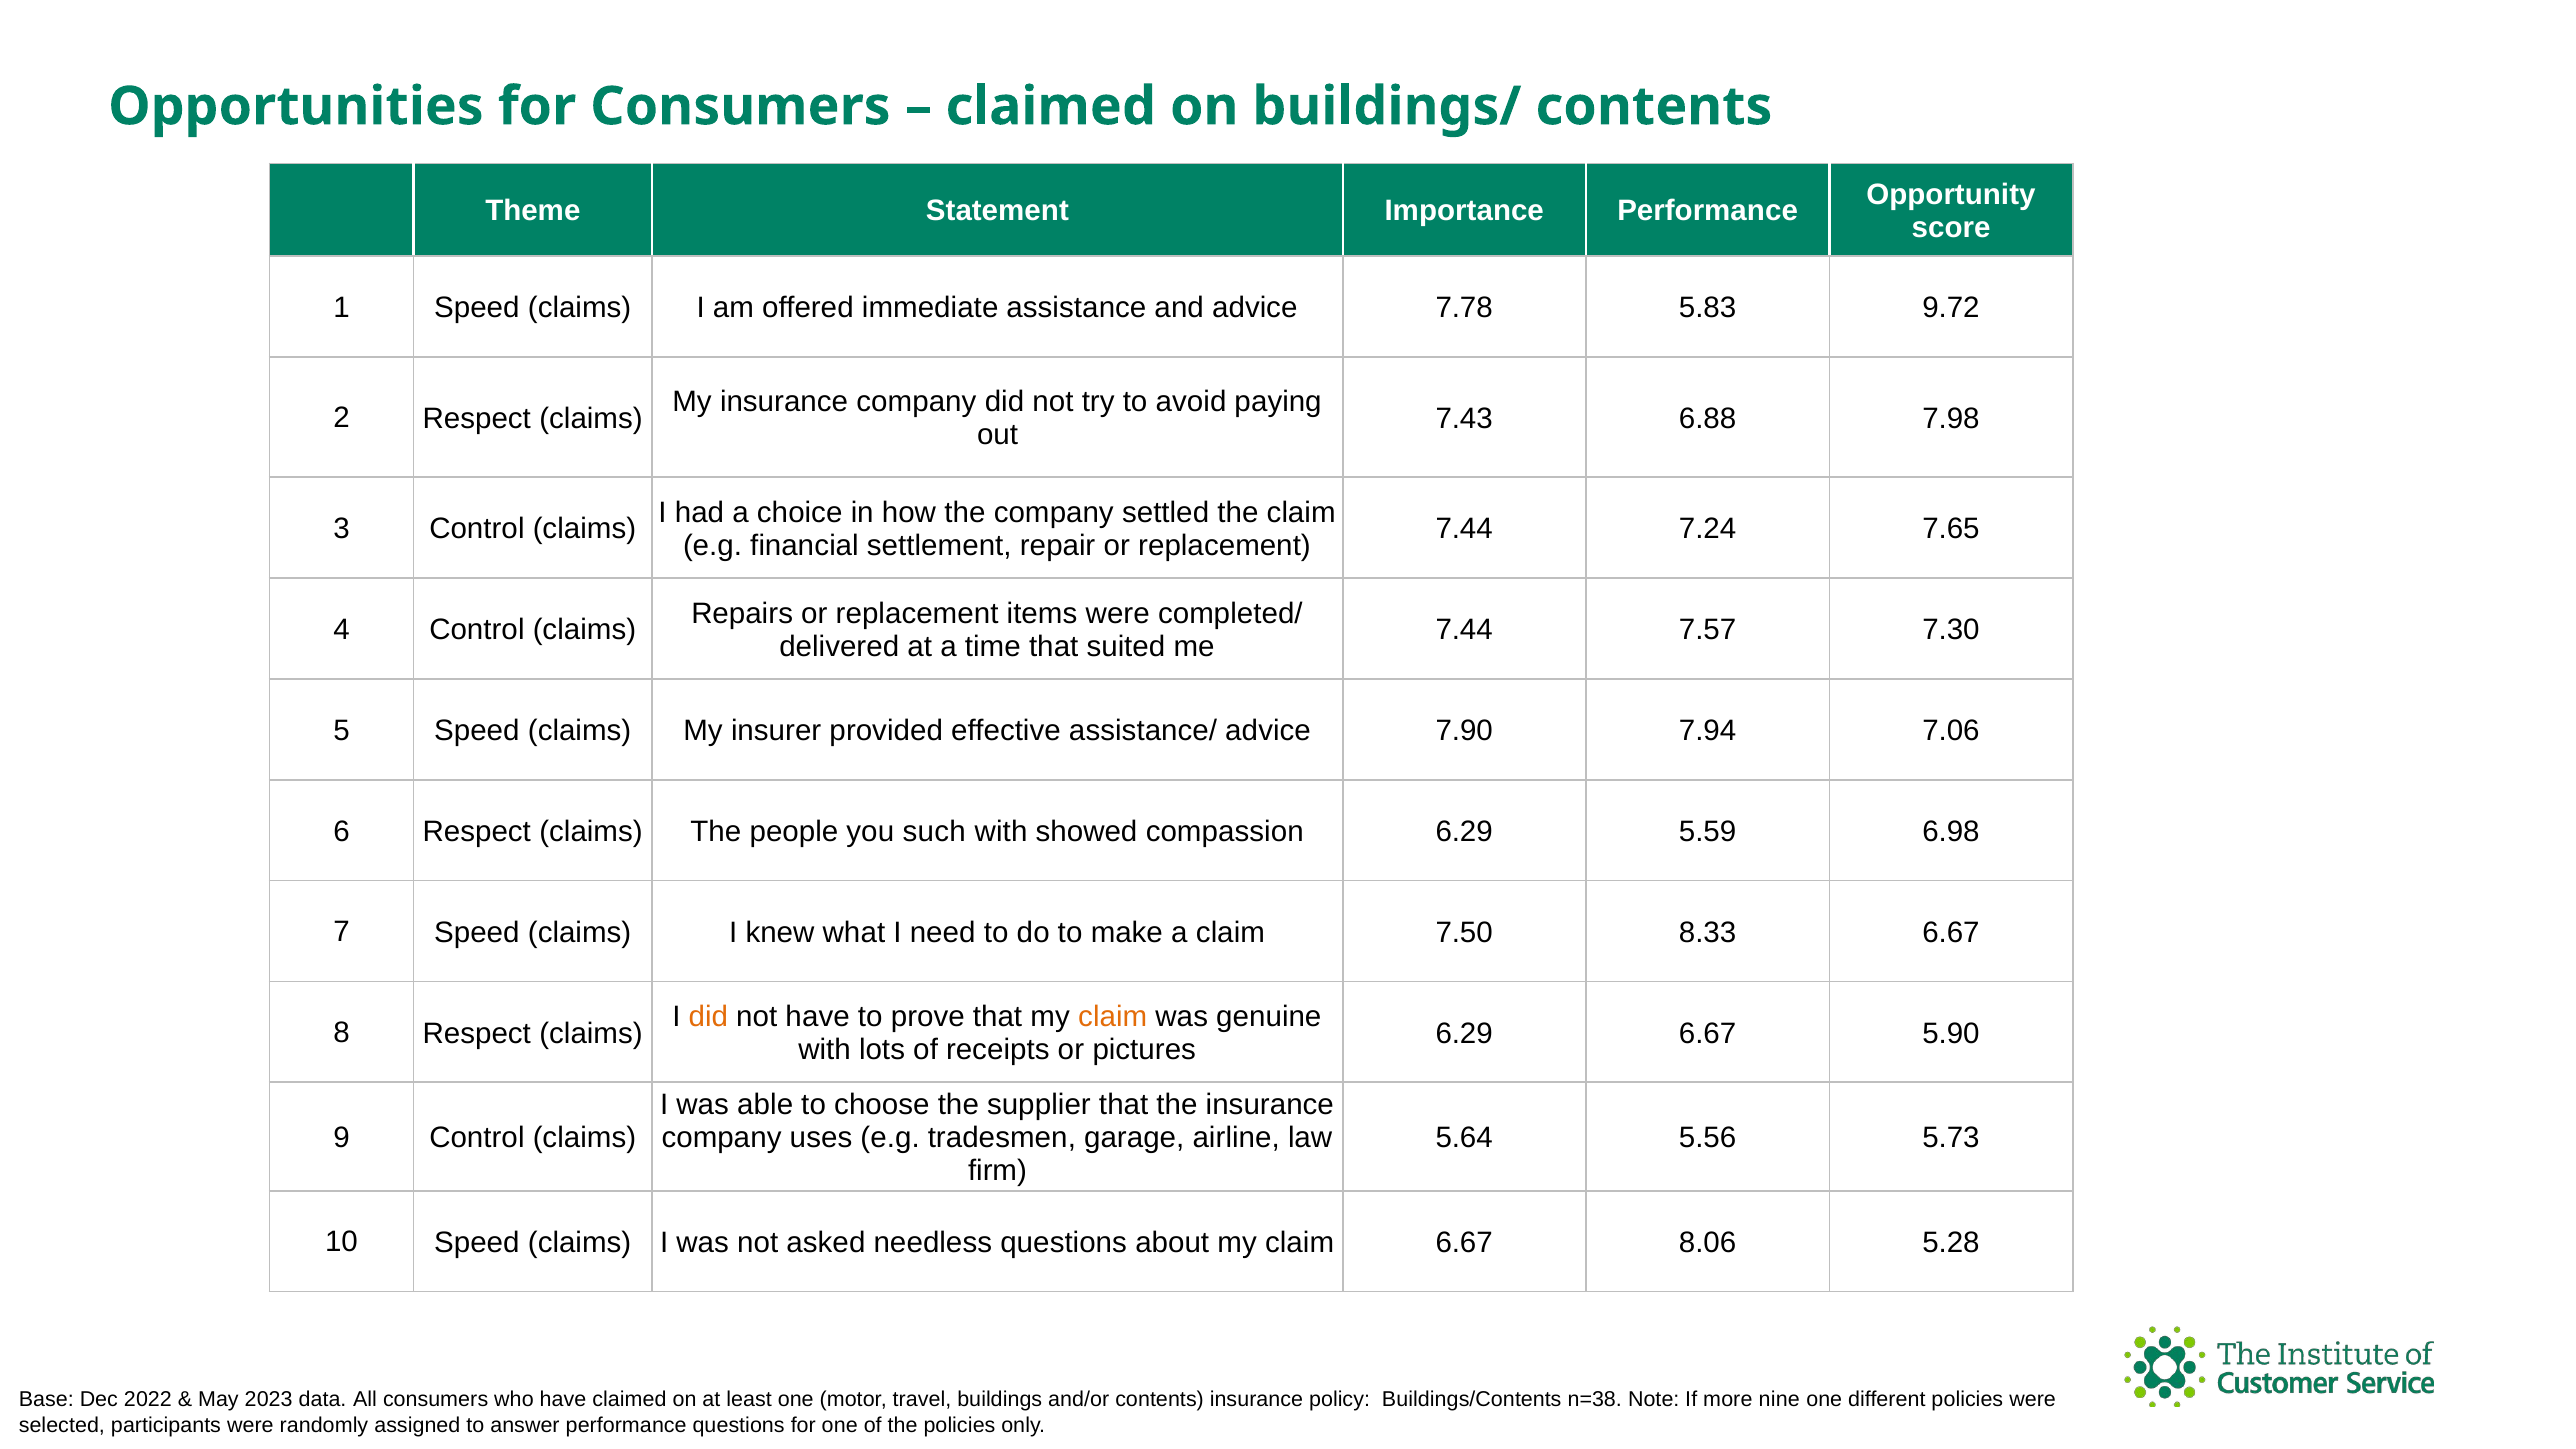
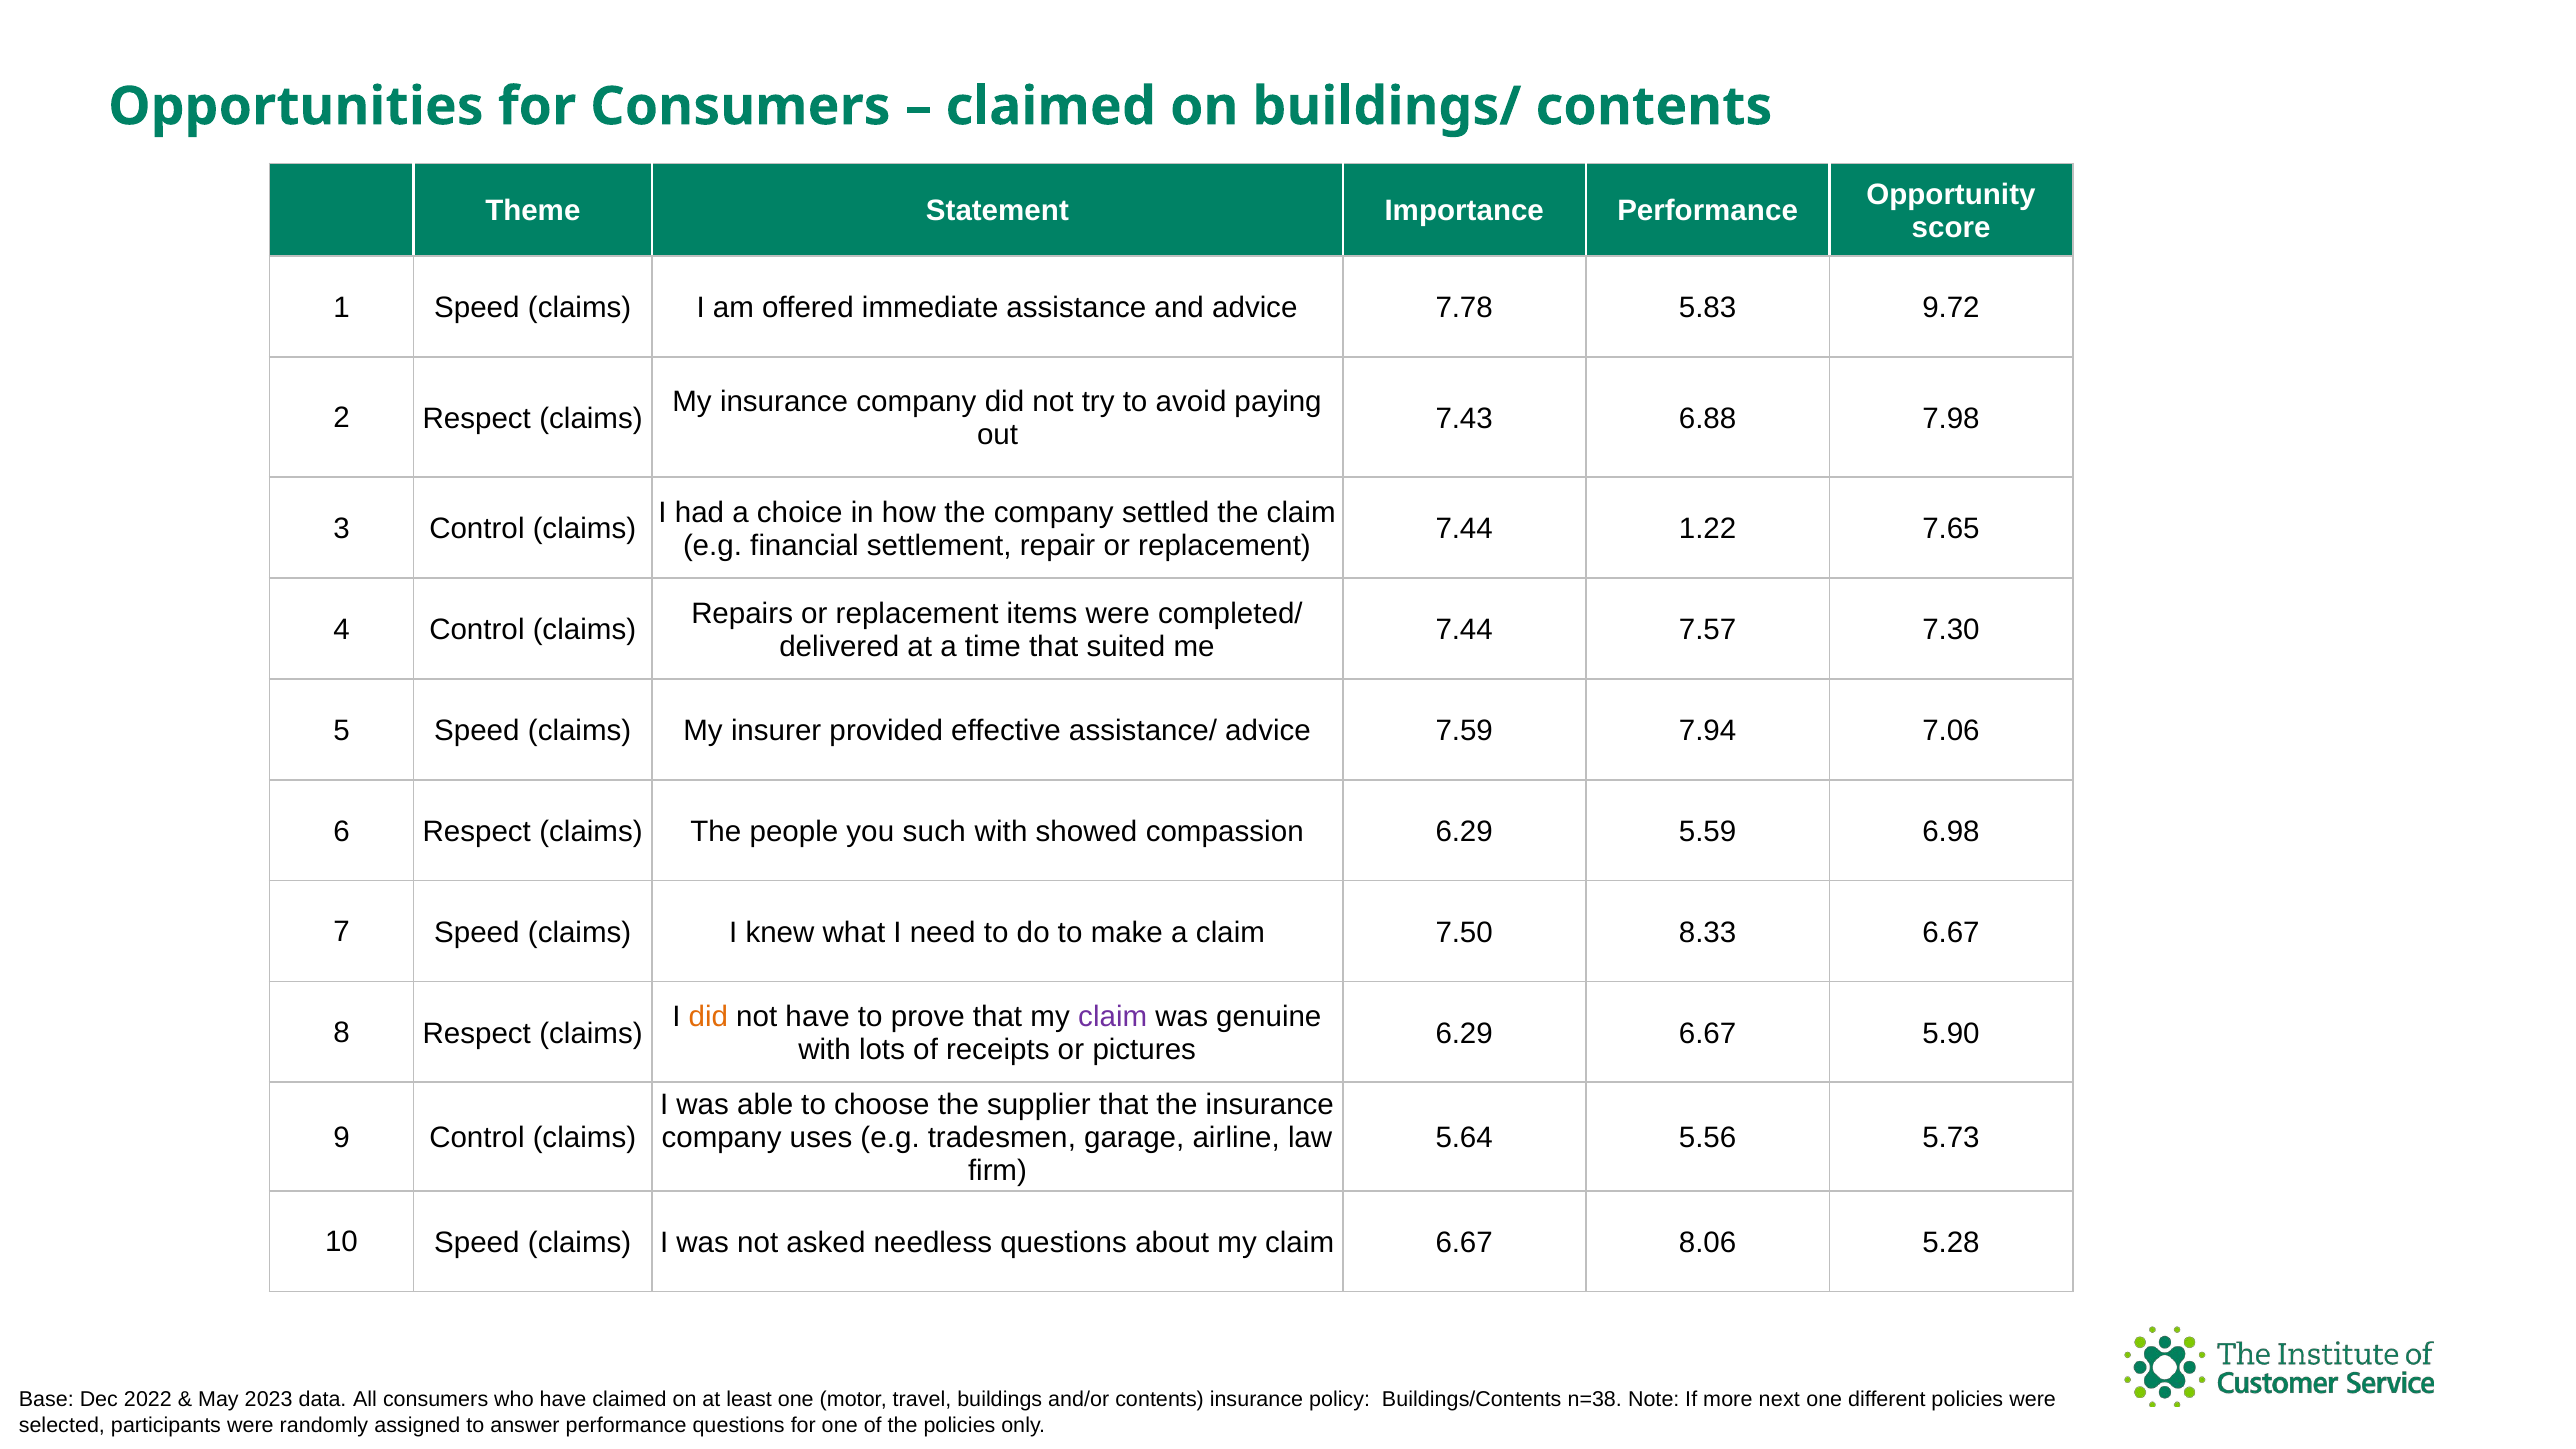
7.24: 7.24 -> 1.22
7.90: 7.90 -> 7.59
claim at (1113, 1017) colour: orange -> purple
nine: nine -> next
